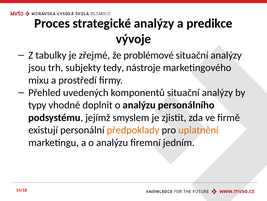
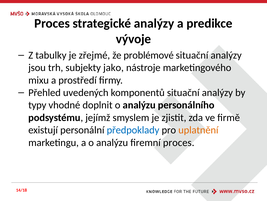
tedy: tedy -> jako
předpoklady colour: orange -> blue
firemní jedním: jedním -> proces
